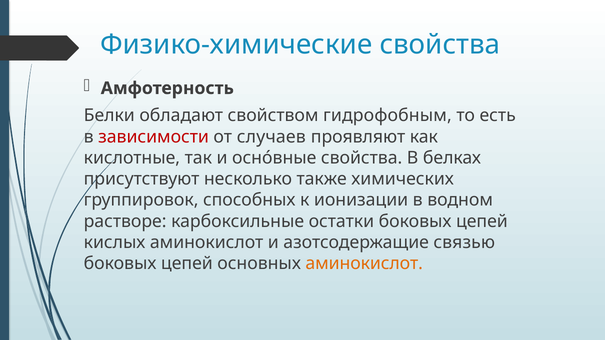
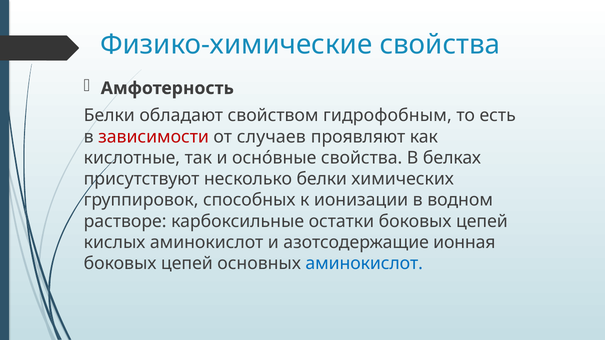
несколько также: также -> белки
связью: связью -> ионная
аминокислот at (364, 264) colour: orange -> blue
